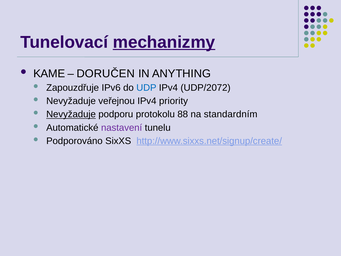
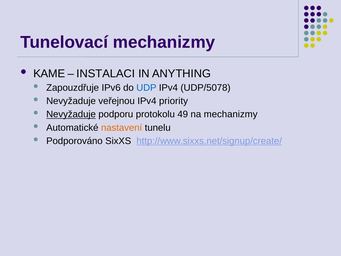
mechanizmy at (164, 42) underline: present -> none
DORUČEN: DORUČEN -> INSTALACI
UDP/2072: UDP/2072 -> UDP/5078
88: 88 -> 49
na standardním: standardním -> mechanizmy
nastavení colour: purple -> orange
